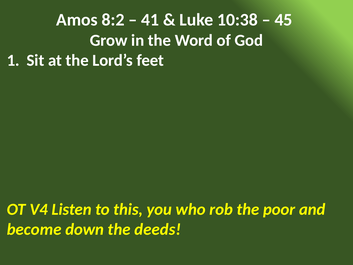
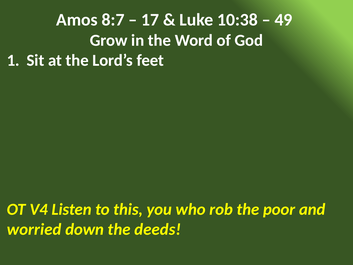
8:2: 8:2 -> 8:7
41: 41 -> 17
45: 45 -> 49
become: become -> worried
